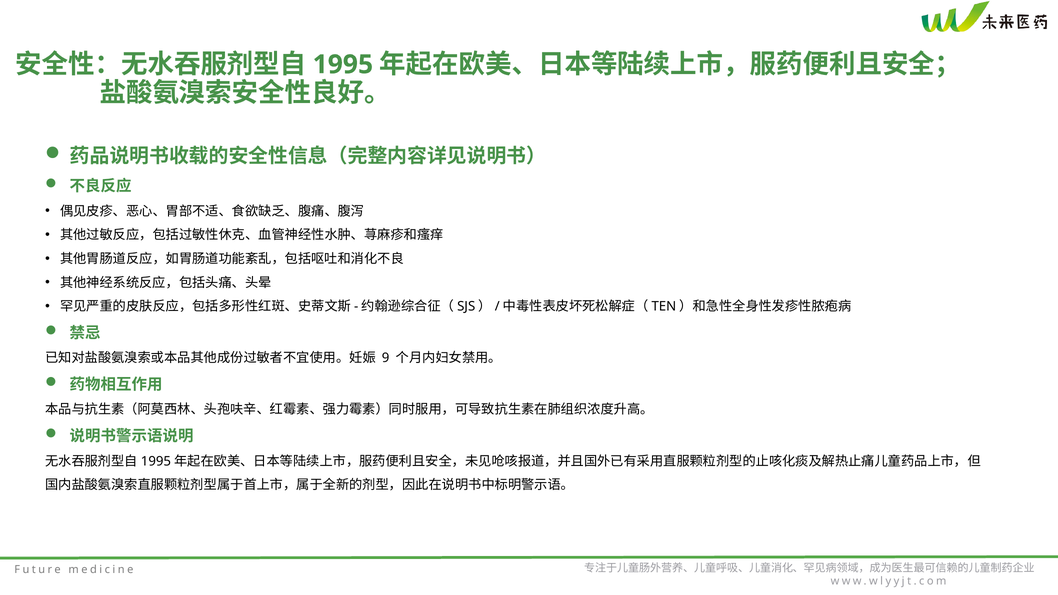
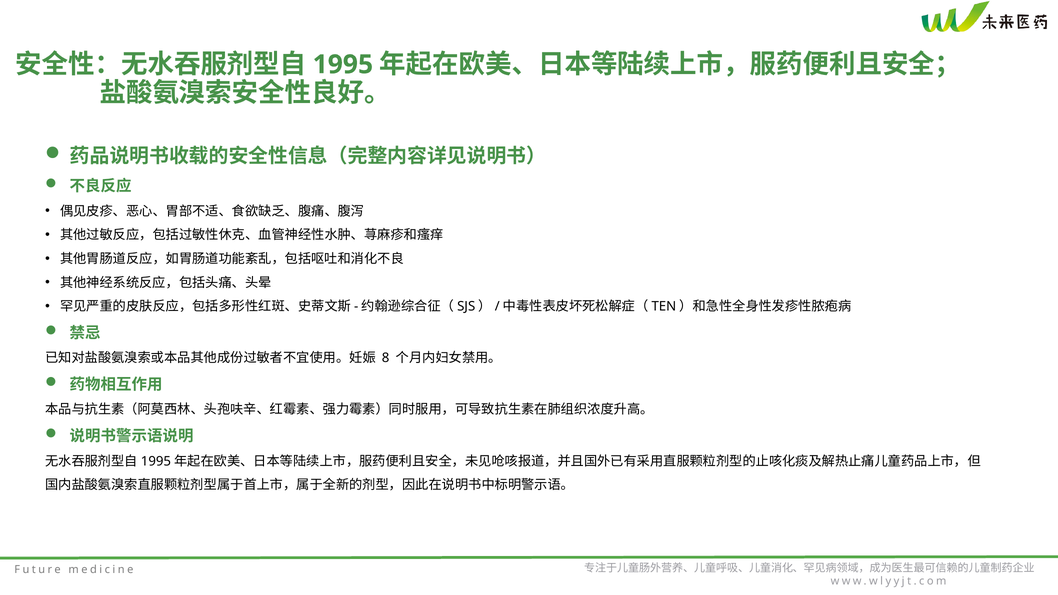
9: 9 -> 8
